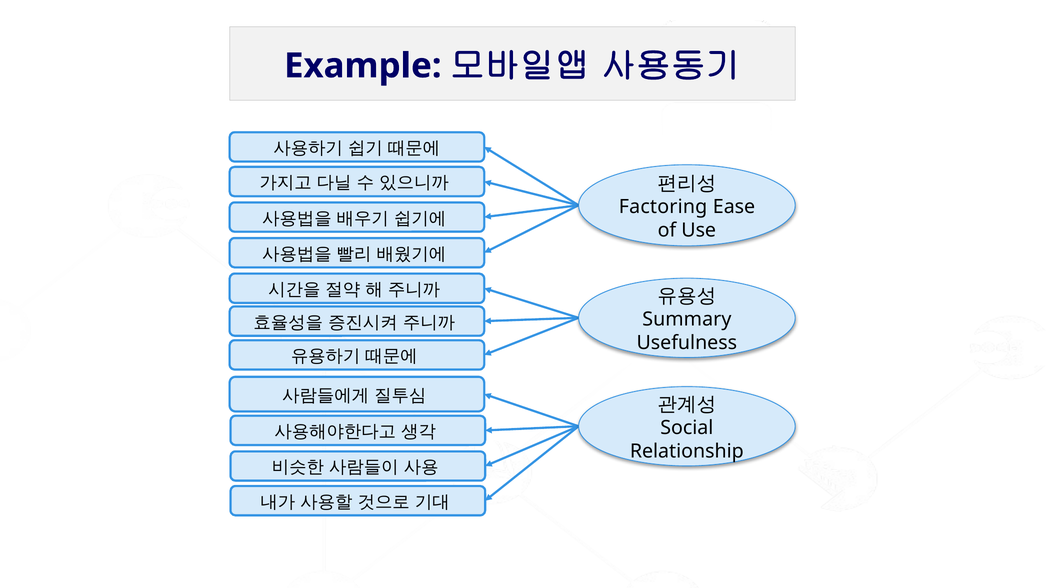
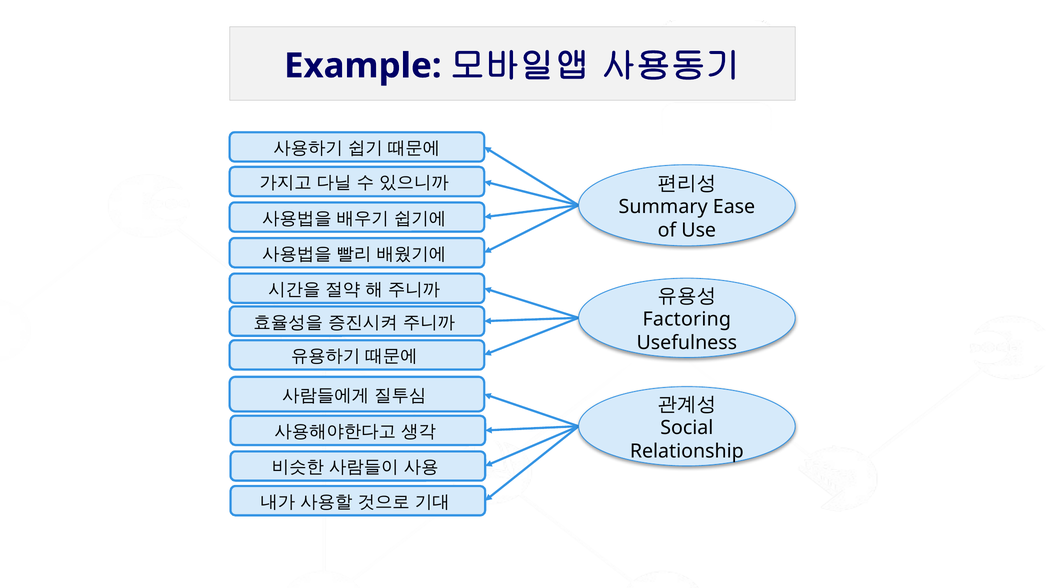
Factoring: Factoring -> Summary
Summary: Summary -> Factoring
